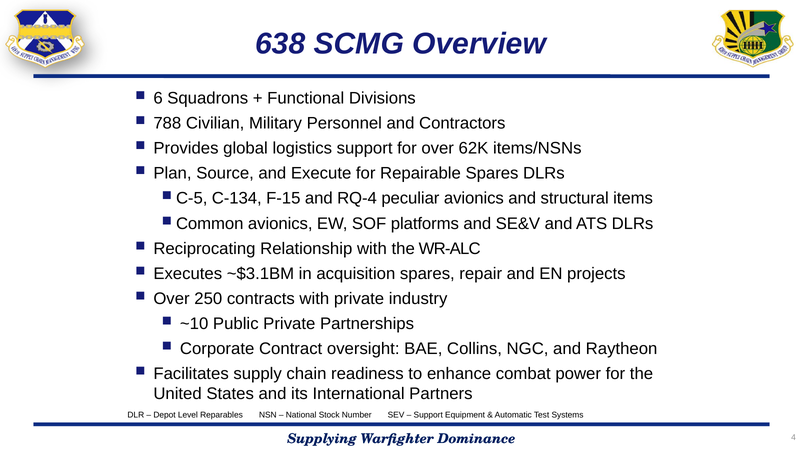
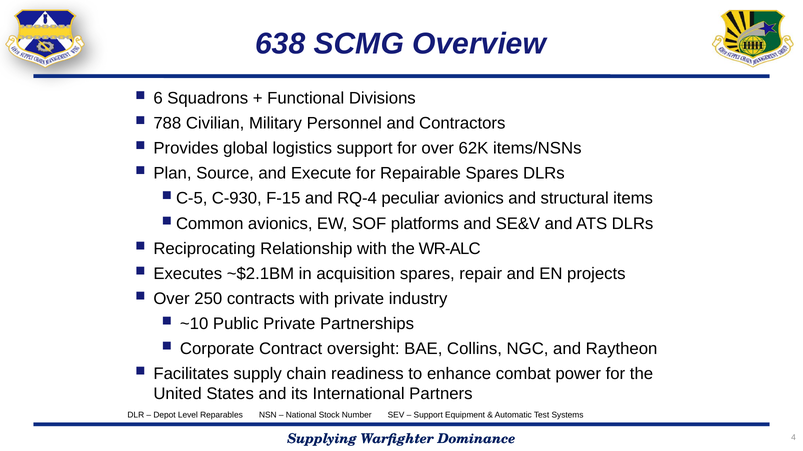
C-134: C-134 -> C-930
~$3.1BM: ~$3.1BM -> ~$2.1BM
